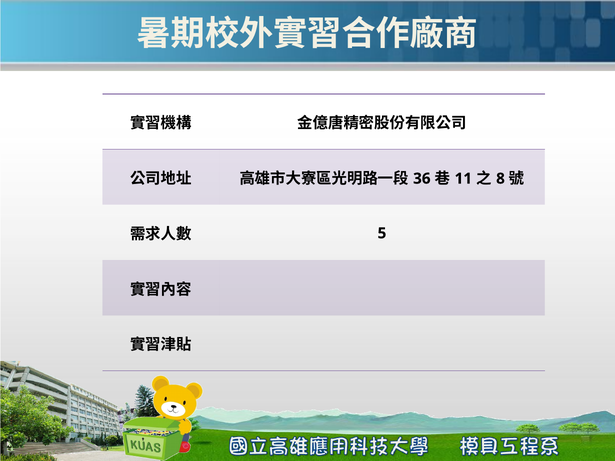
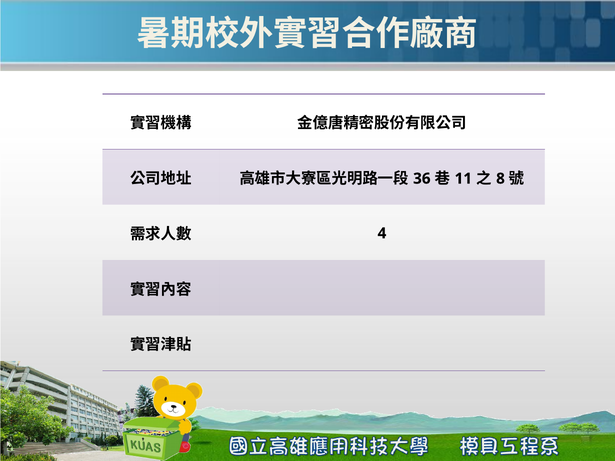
5: 5 -> 4
